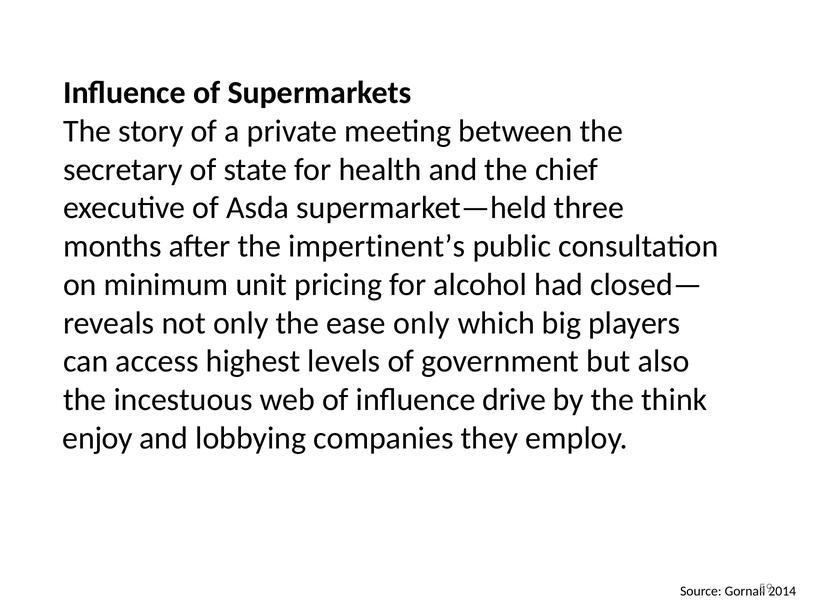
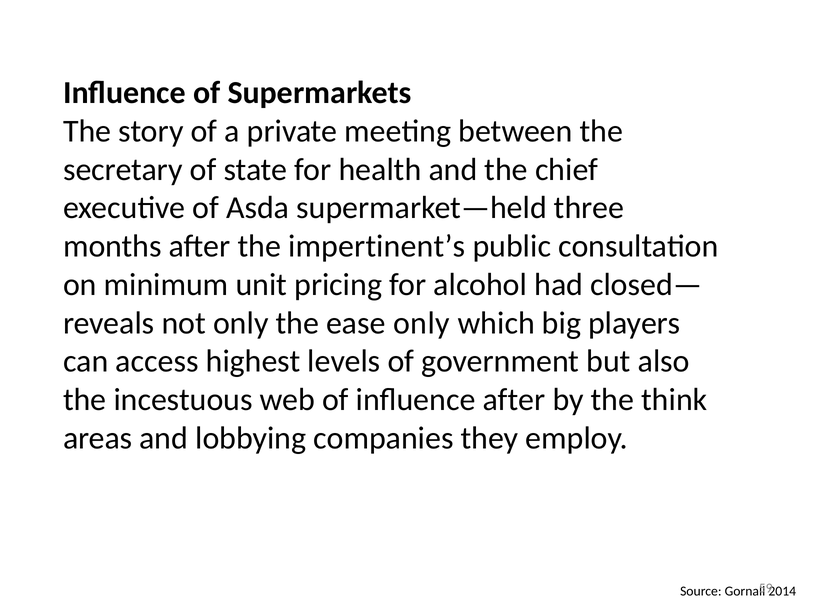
influence drive: drive -> after
enjoy: enjoy -> areas
